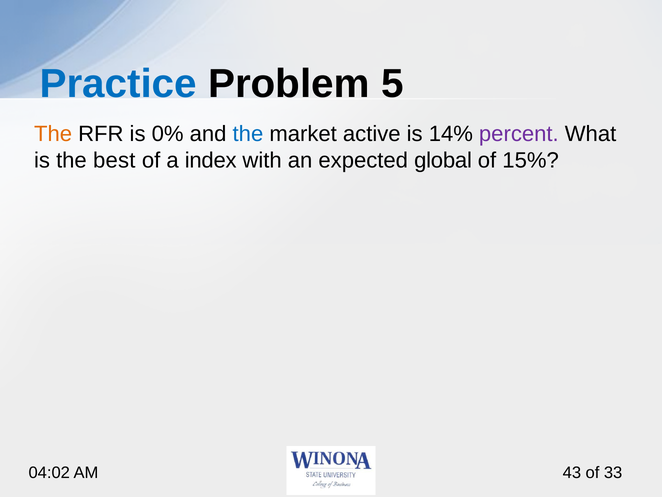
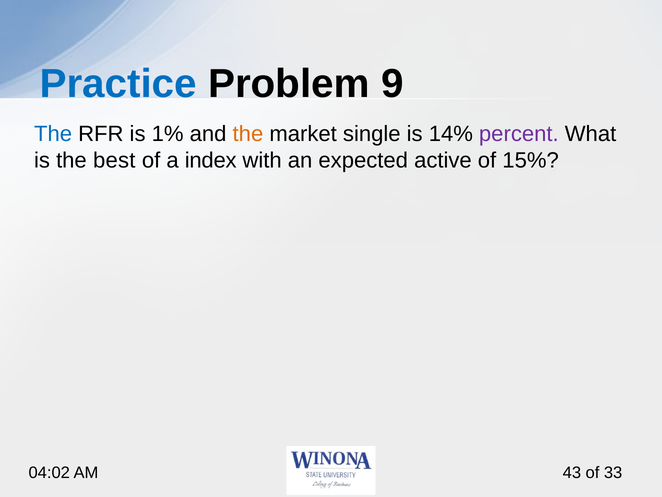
5: 5 -> 9
The at (53, 134) colour: orange -> blue
0%: 0% -> 1%
the at (248, 134) colour: blue -> orange
active: active -> single
global: global -> active
